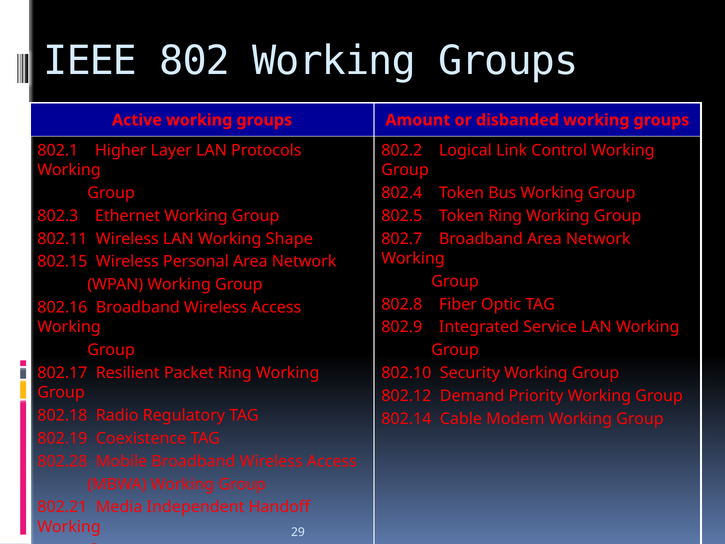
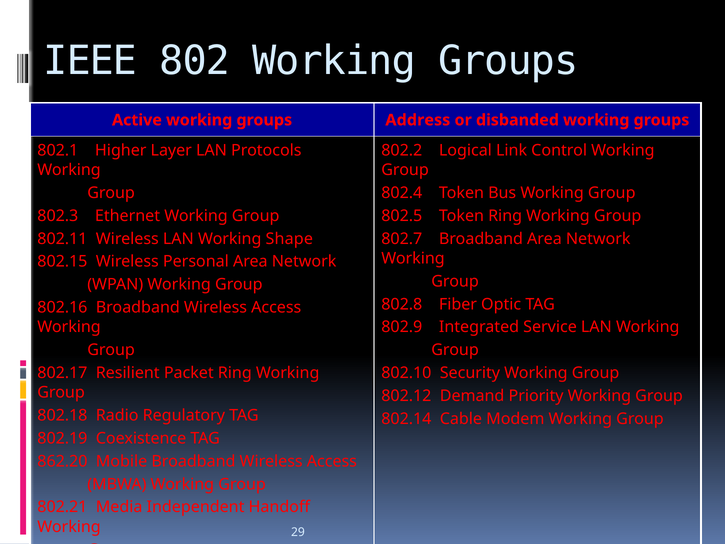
Amount: Amount -> Address
802.28: 802.28 -> 862.20
